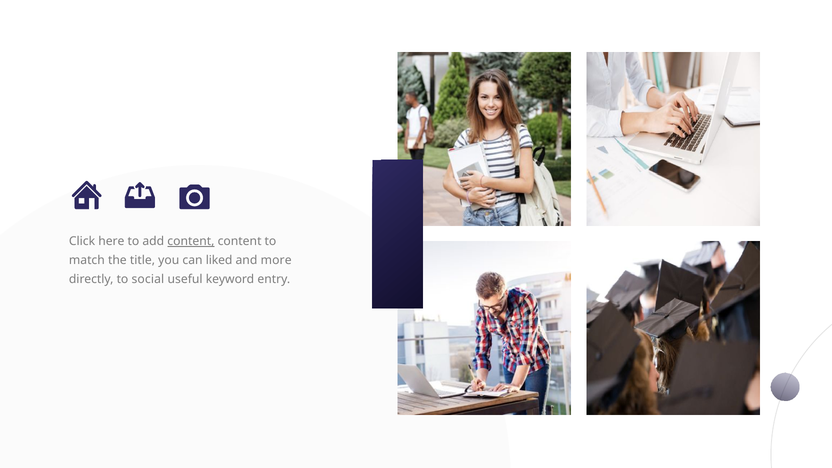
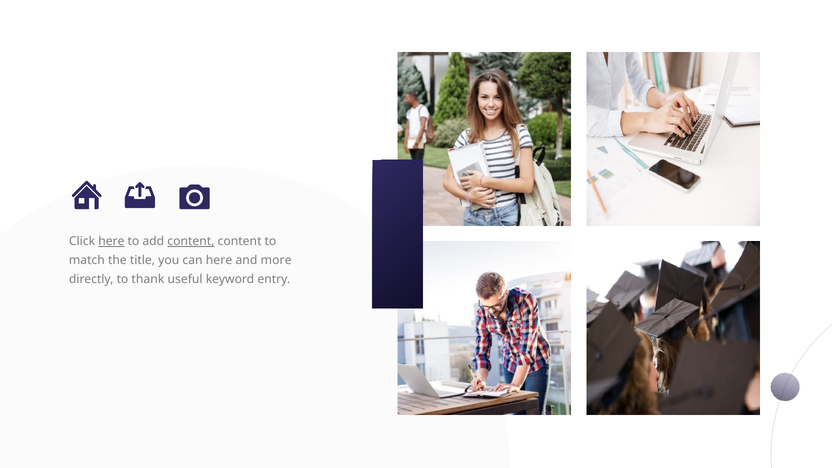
here at (111, 241) underline: none -> present
can liked: liked -> here
social: social -> thank
